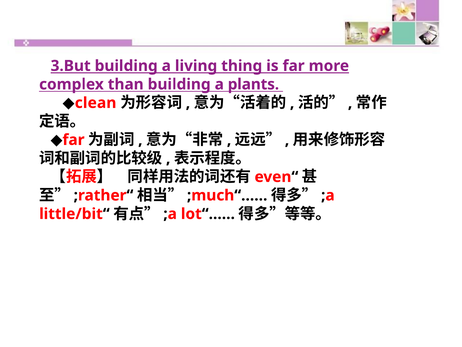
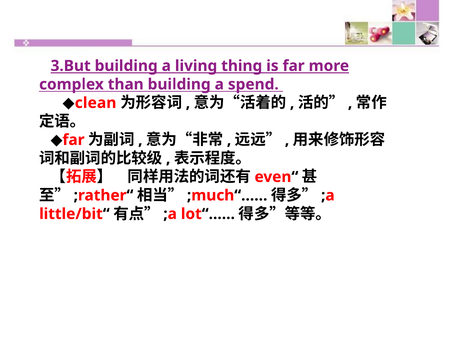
plants: plants -> spend
